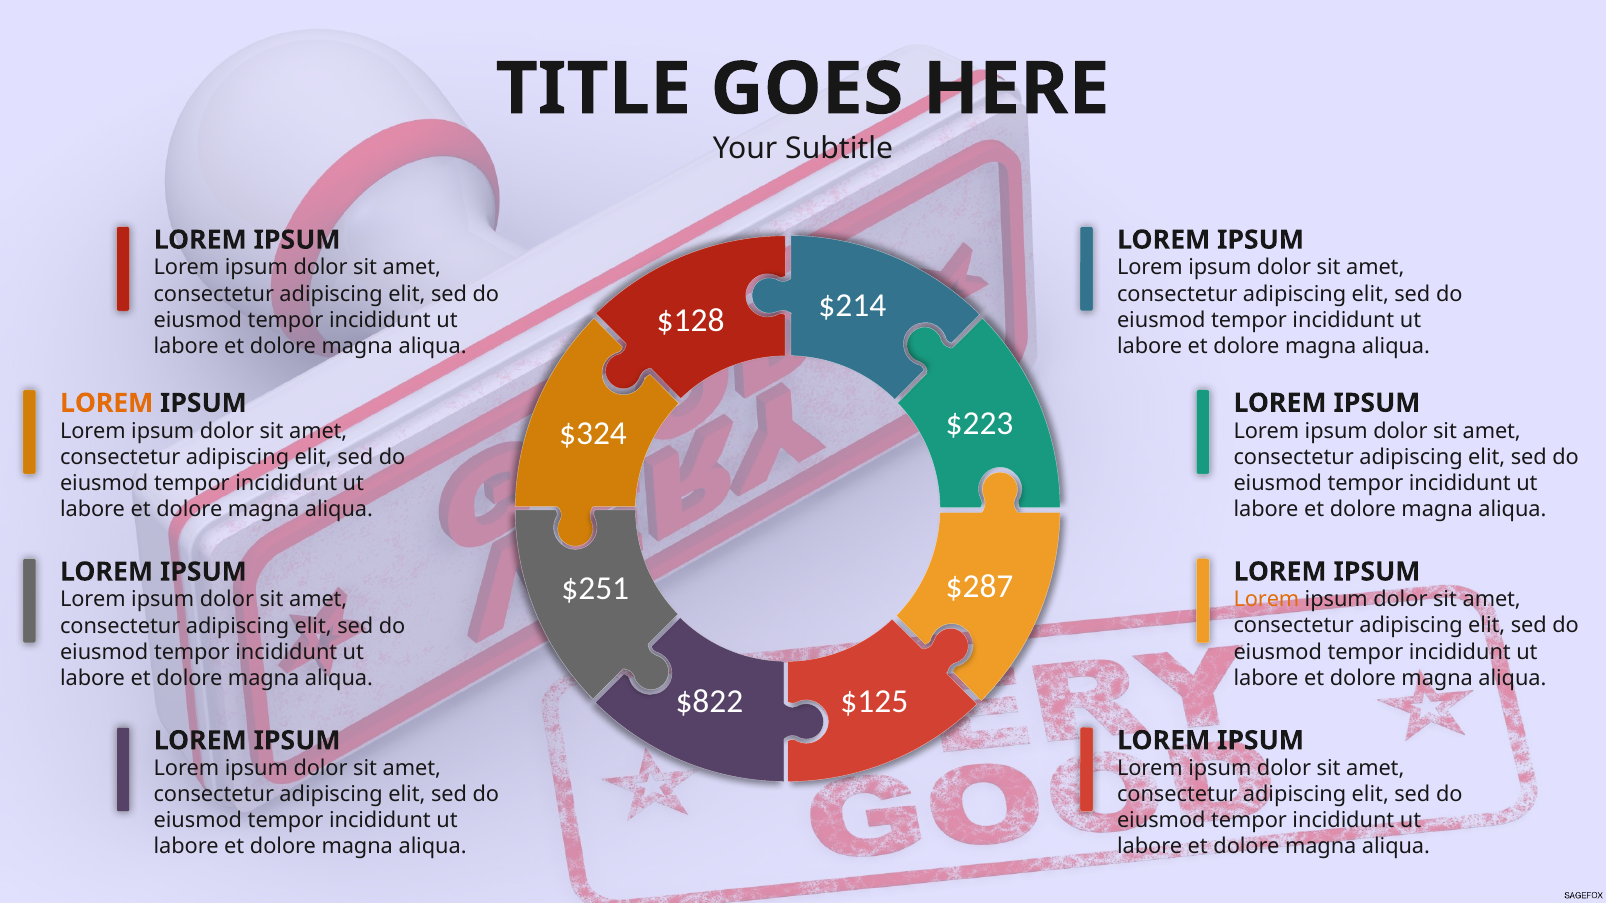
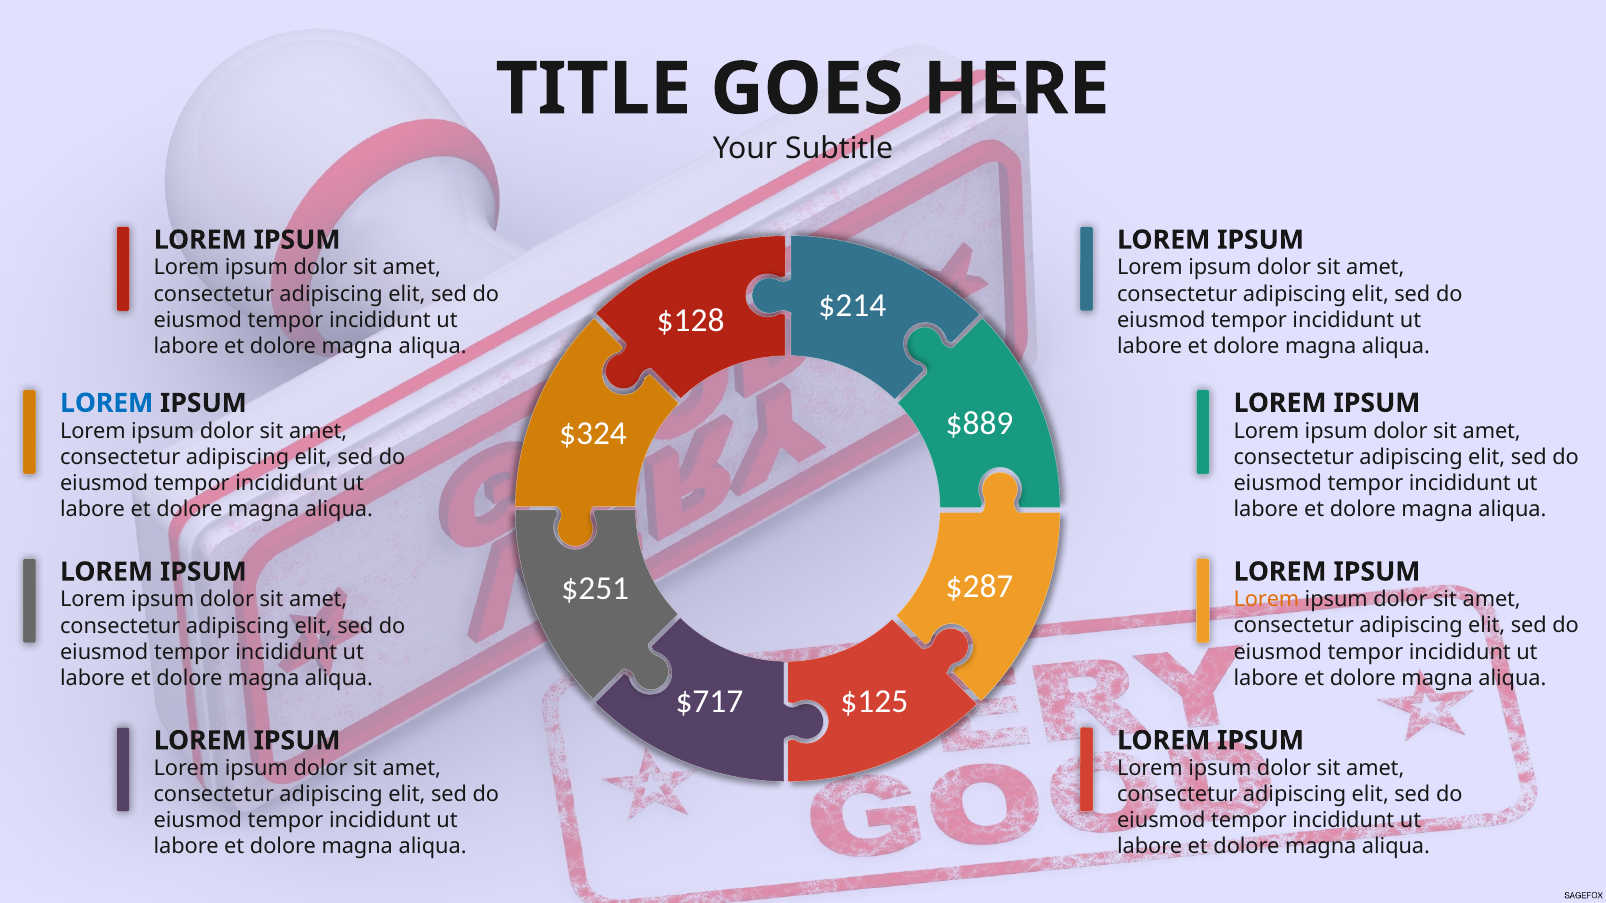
LOREM at (107, 403) colour: orange -> blue
$223: $223 -> $889
$822: $822 -> $717
